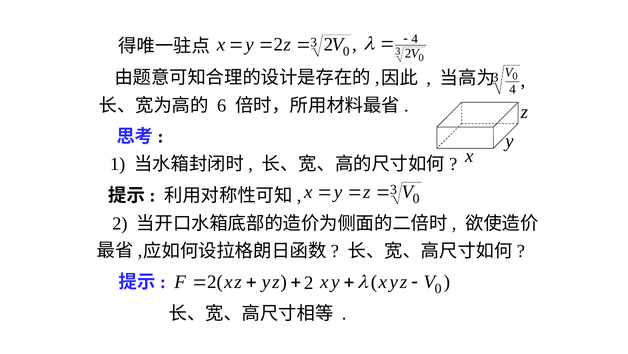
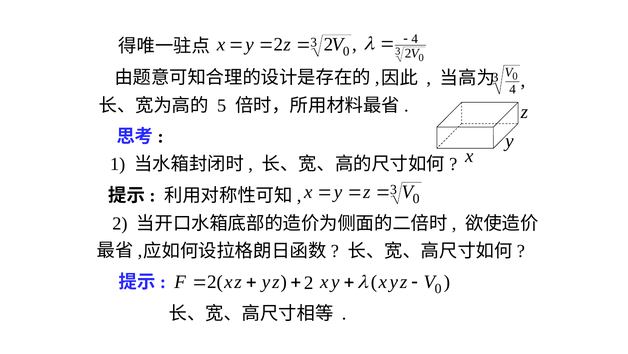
6: 6 -> 5
